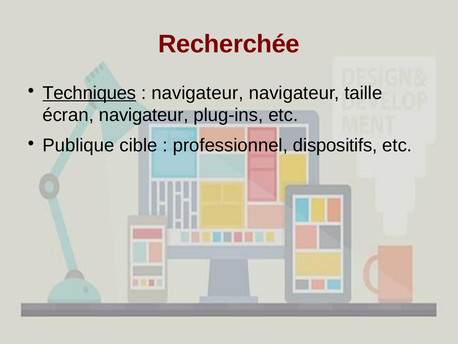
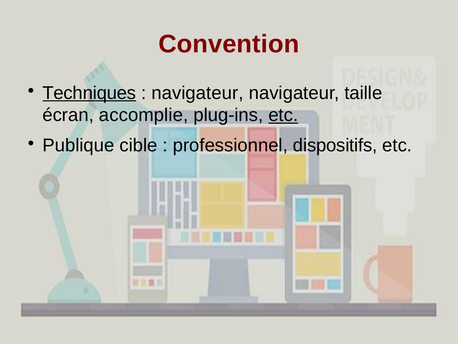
Recherchée: Recherchée -> Convention
écran navigateur: navigateur -> accomplie
etc at (283, 115) underline: none -> present
